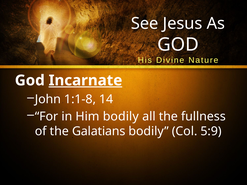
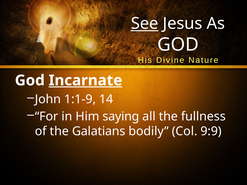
See underline: none -> present
1:1-8: 1:1-8 -> 1:1-9
Him bodily: bodily -> saying
5:9: 5:9 -> 9:9
